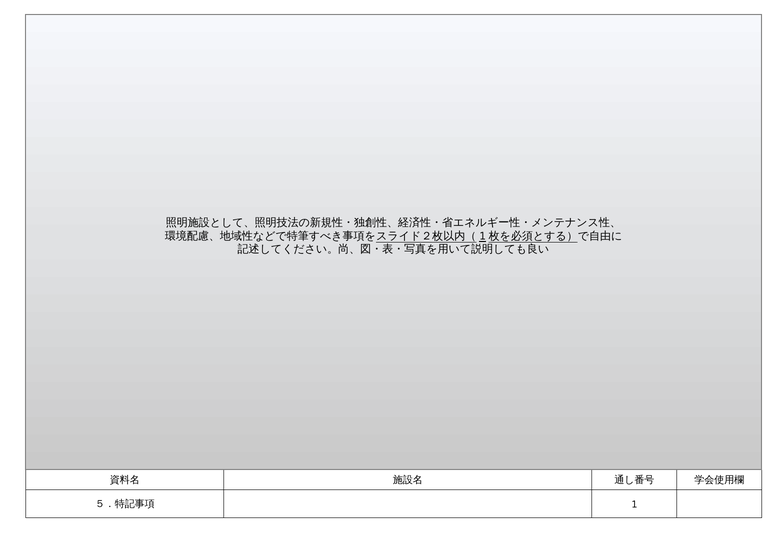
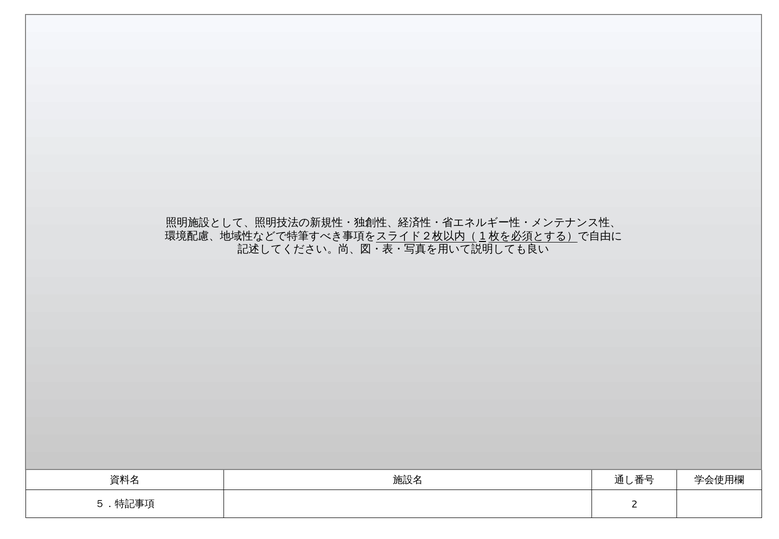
1: 1 -> 2
